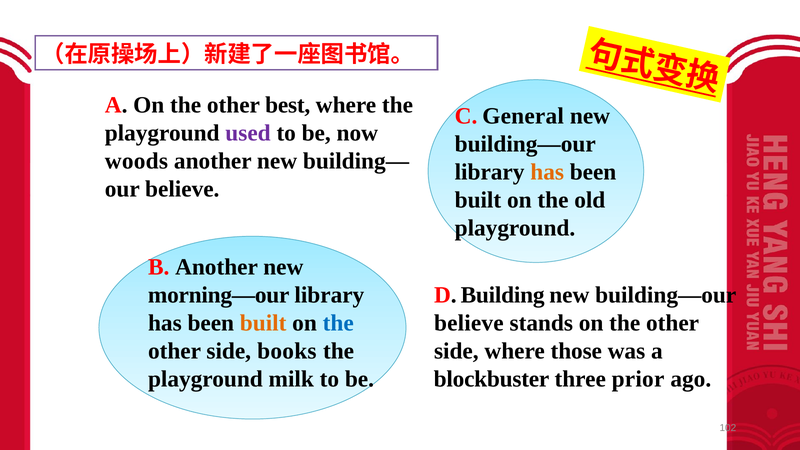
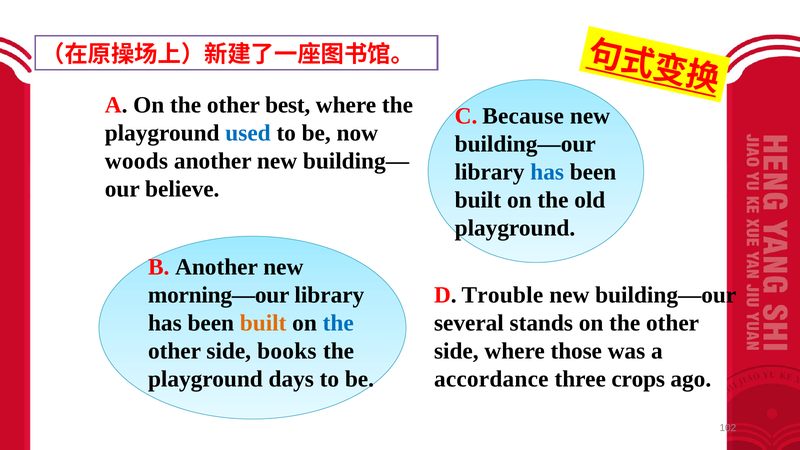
General: General -> Because
used colour: purple -> blue
has at (547, 172) colour: orange -> blue
Building: Building -> Trouble
believe at (469, 323): believe -> several
milk: milk -> days
blockbuster: blockbuster -> accordance
prior: prior -> crops
